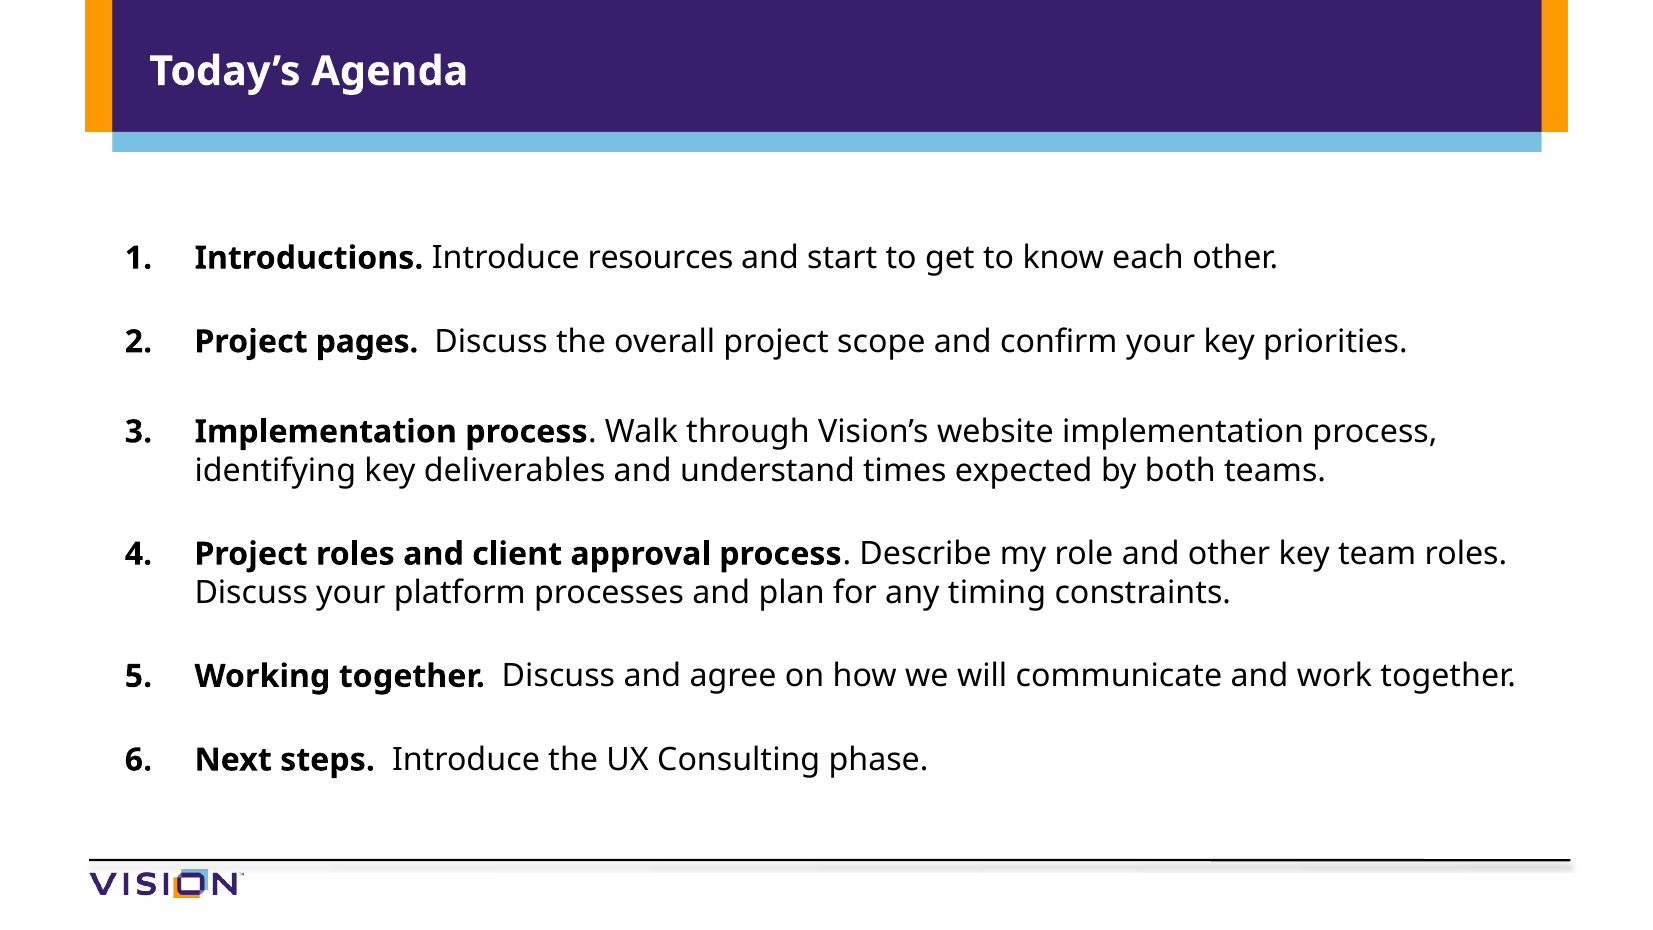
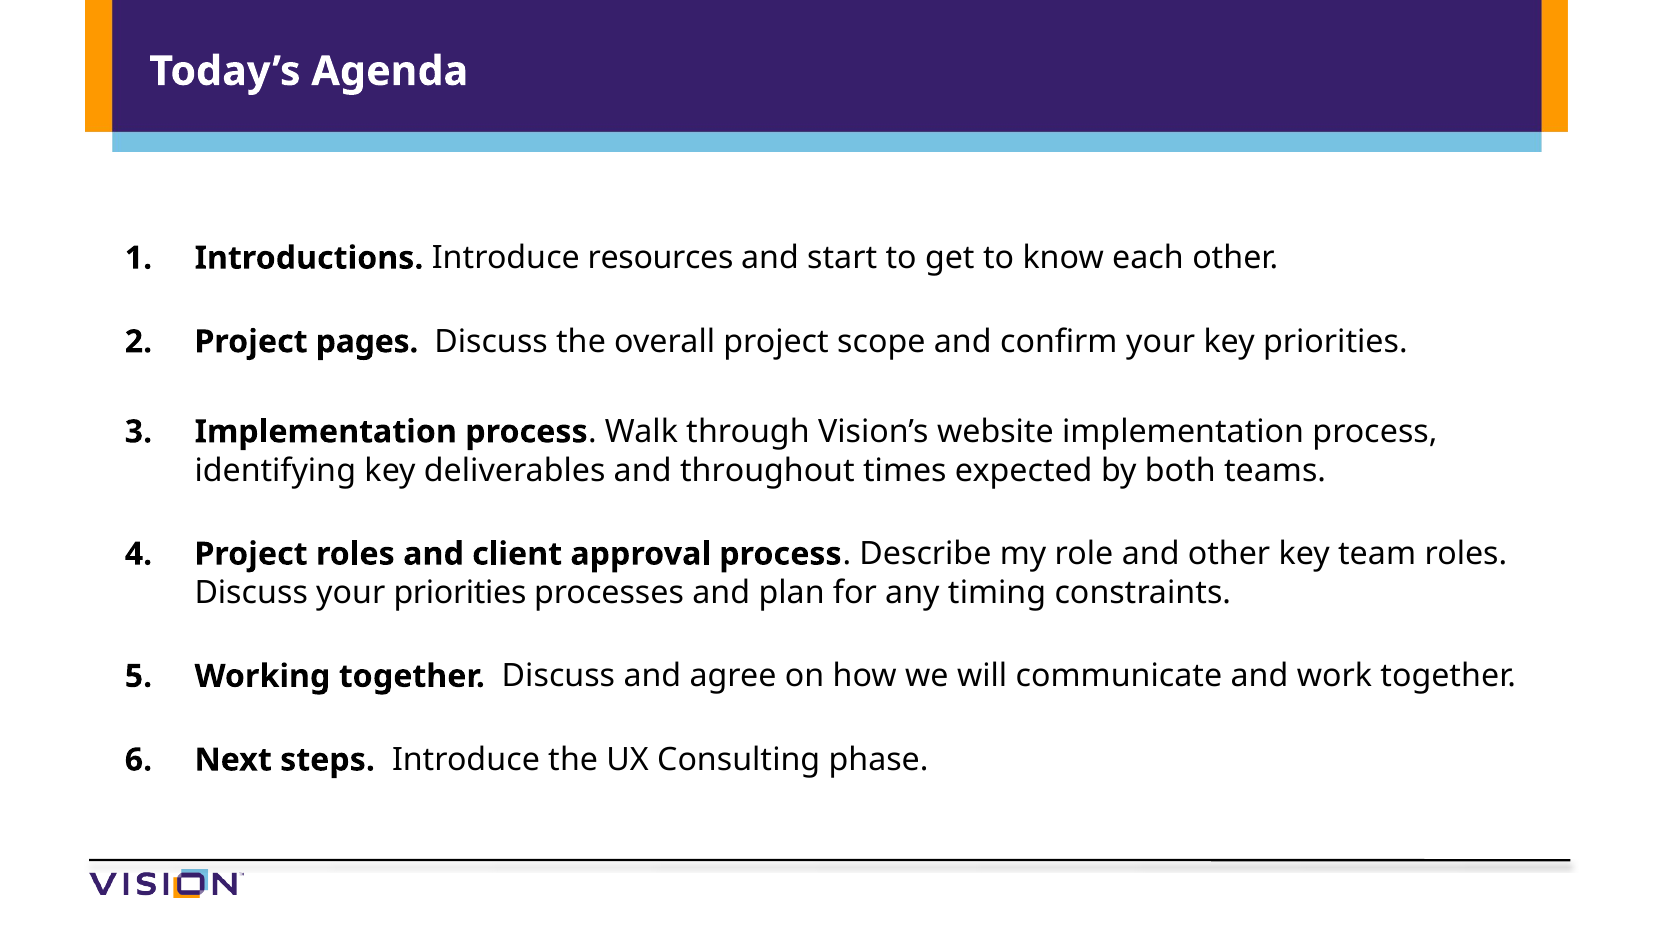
understand: understand -> throughout
your platform: platform -> priorities
